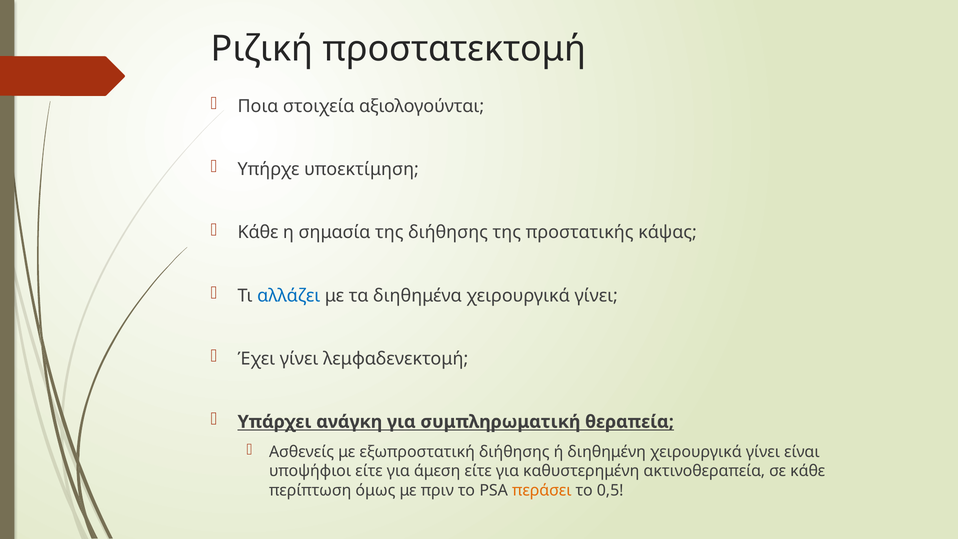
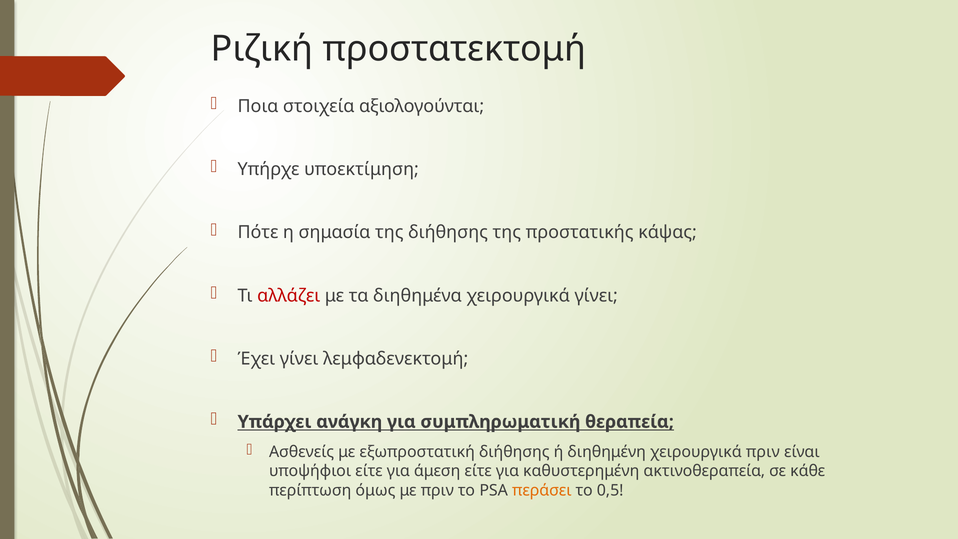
Κάθε at (258, 233): Κάθε -> Πότε
αλλάζει colour: blue -> red
διηθημένη χειρουργικά γίνει: γίνει -> πριν
